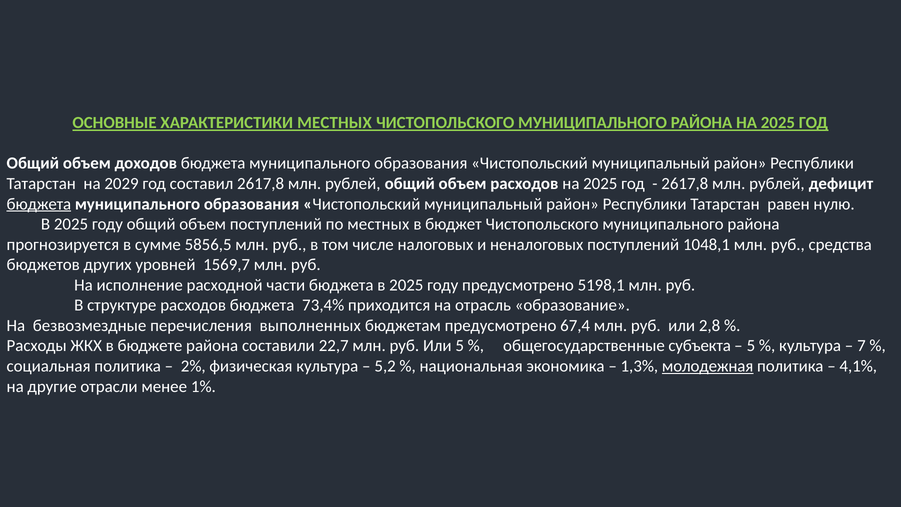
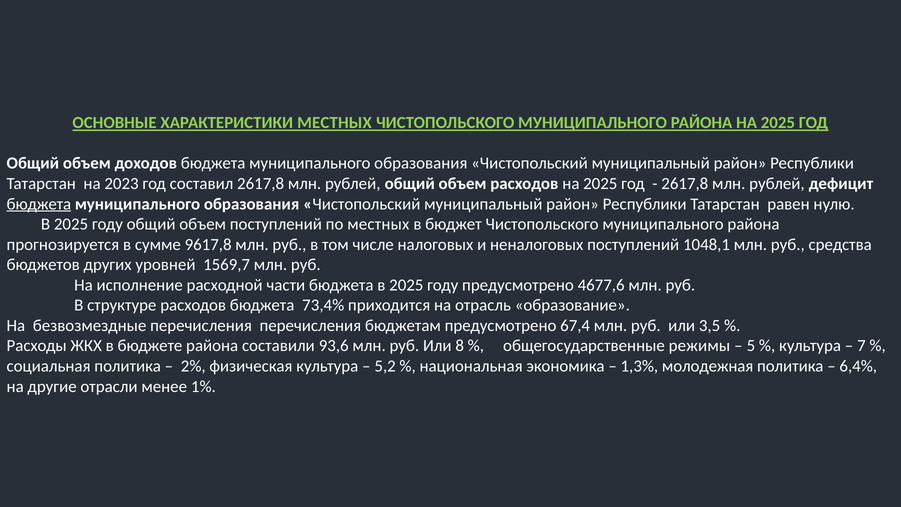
2029: 2029 -> 2023
5856,5: 5856,5 -> 9617,8
5198,1: 5198,1 -> 4677,6
перечисления выполненных: выполненных -> перечисления
2,8: 2,8 -> 3,5
22,7: 22,7 -> 93,6
Или 5: 5 -> 8
субъекта: субъекта -> режимы
молодежная underline: present -> none
4,1%: 4,1% -> 6,4%
